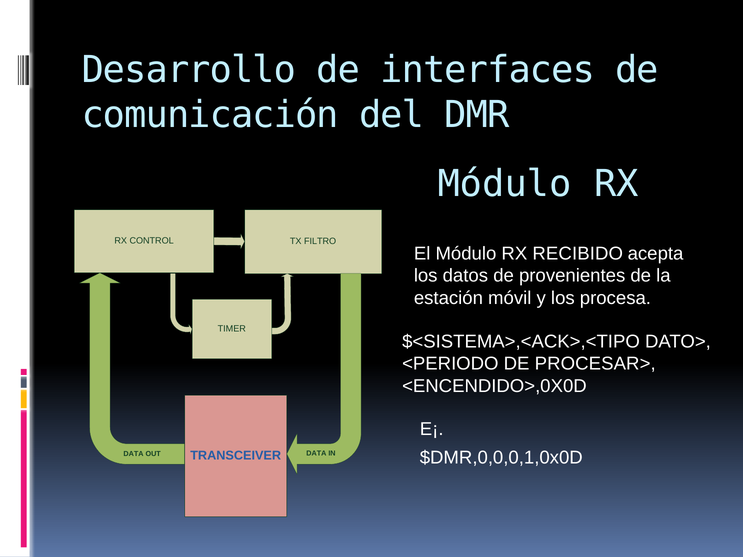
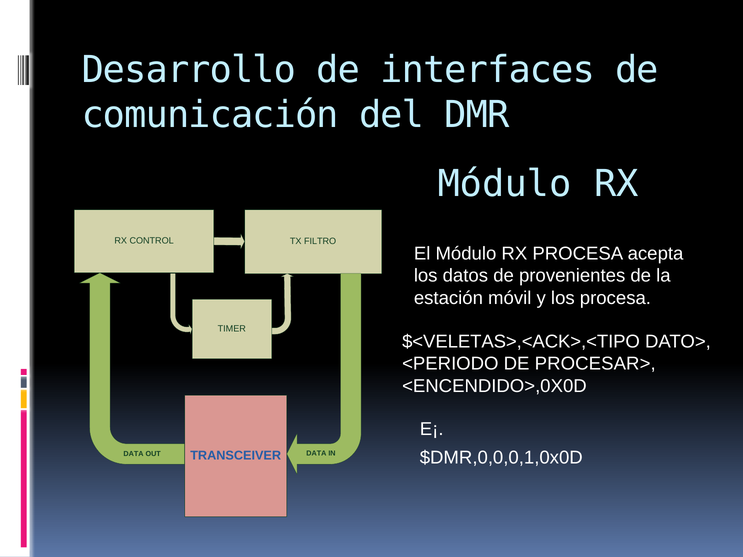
RX RECIBIDO: RECIBIDO -> PROCESA
$<SISTEMA>,<ACK>,<TIPO: $<SISTEMA>,<ACK>,<TIPO -> $<VELETAS>,<ACK>,<TIPO
